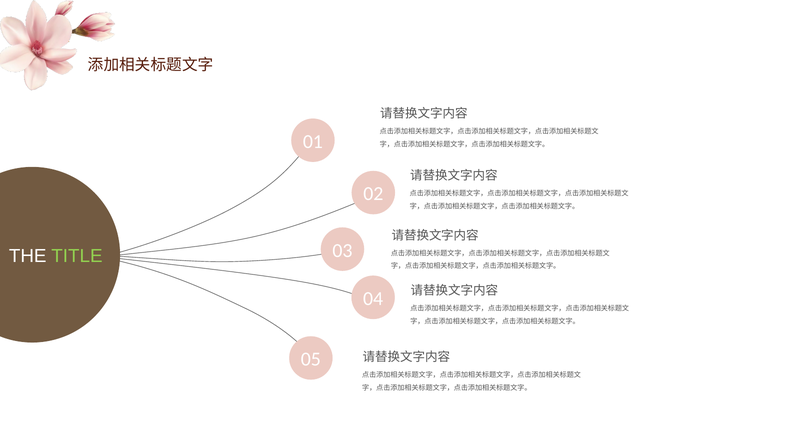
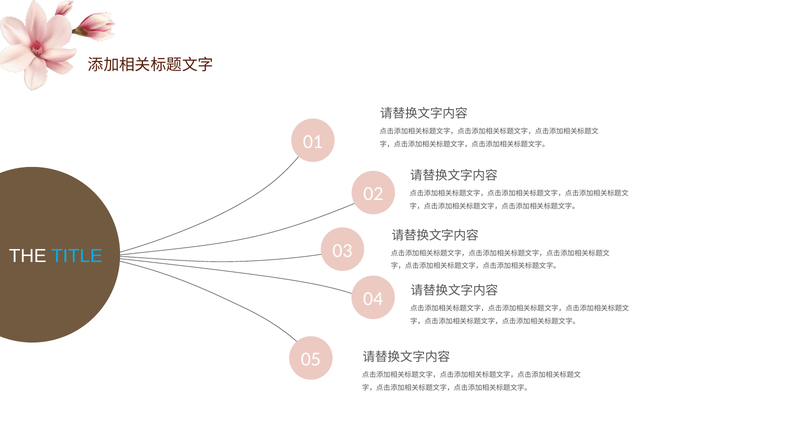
TITLE colour: light green -> light blue
